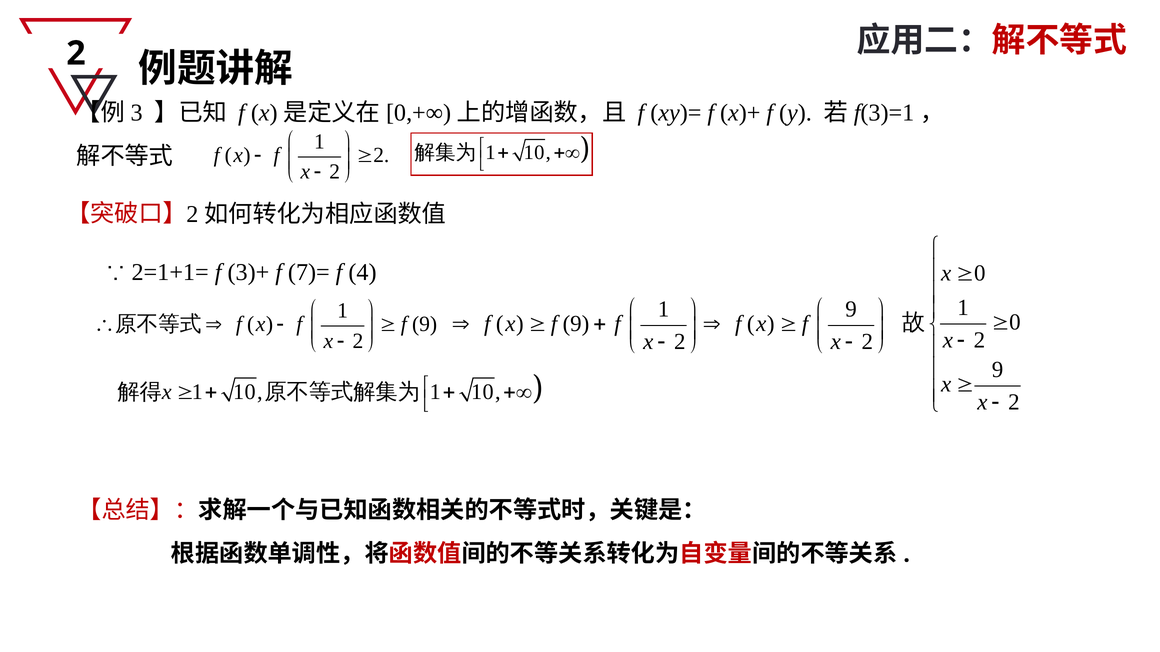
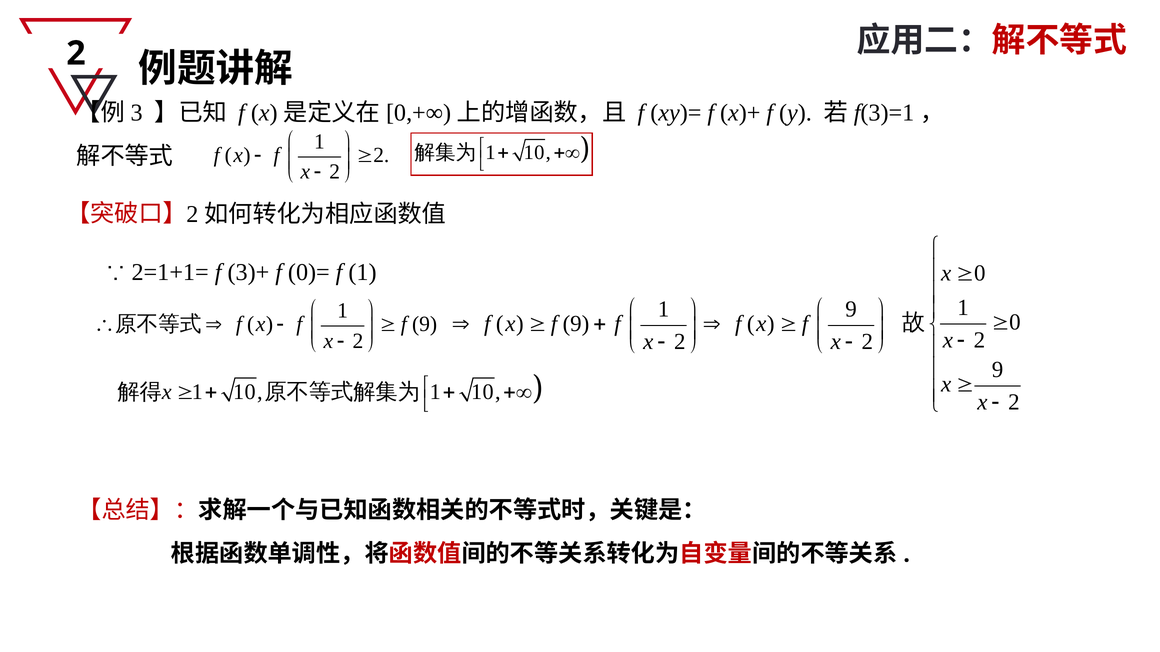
7)=: 7)= -> 0)=
f 4: 4 -> 1
